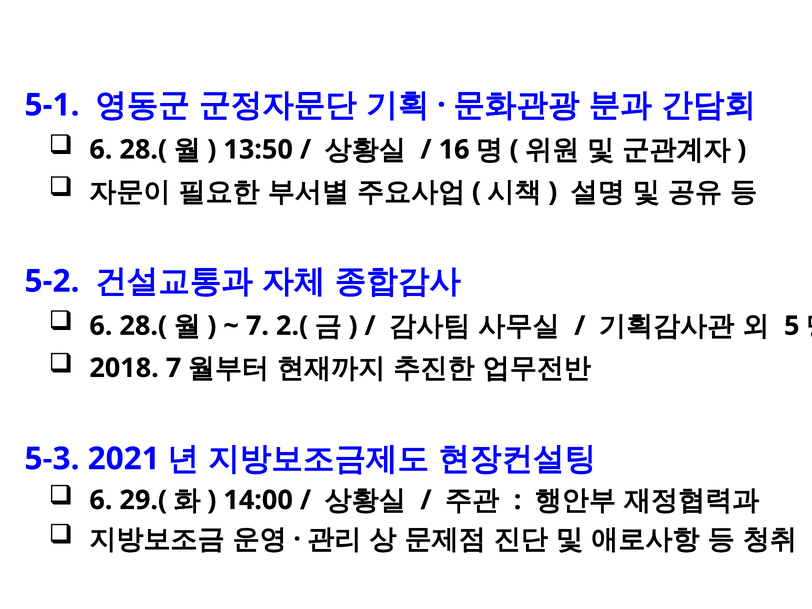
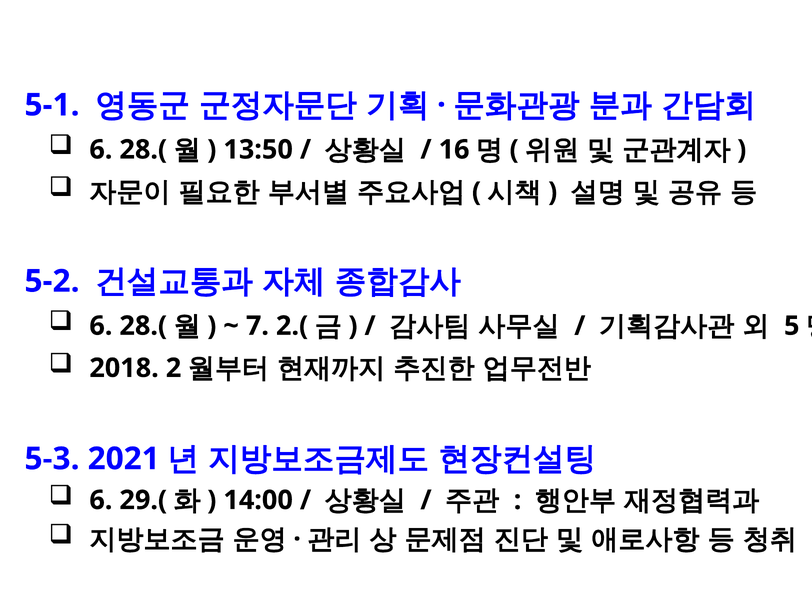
2018 7: 7 -> 2
